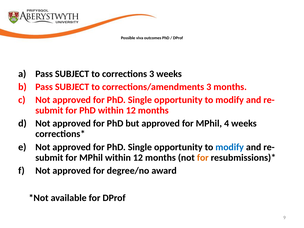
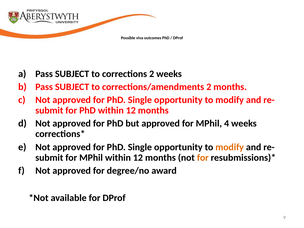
corrections 3: 3 -> 2
corrections/amendments 3: 3 -> 2
modify at (230, 147) colour: blue -> orange
